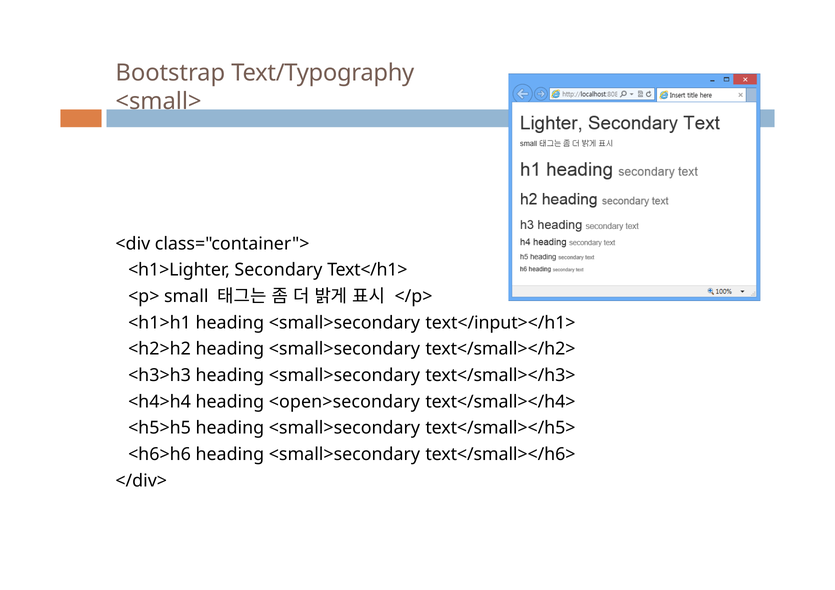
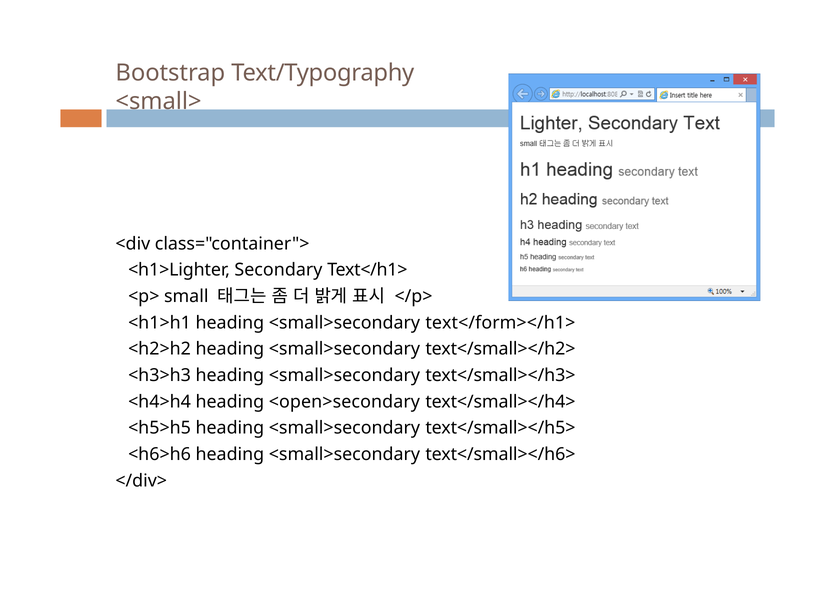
text</input></h1>: text</input></h1> -> text</form></h1>
